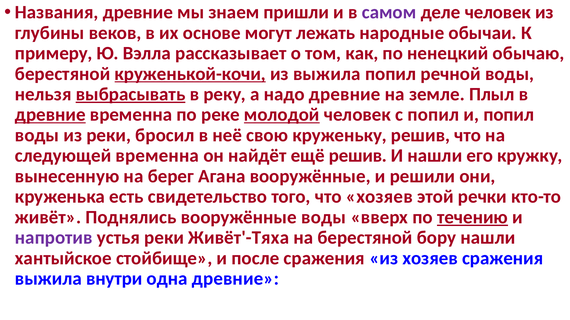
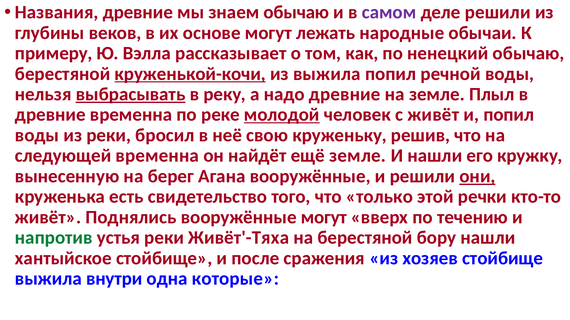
знаем пришли: пришли -> обычаю
деле человек: человек -> решили
древние at (50, 115) underline: present -> none
с попил: попил -> живёт
ещё решив: решив -> земле
они underline: none -> present
что хозяев: хозяев -> только
вооружённые воды: воды -> могут
течению underline: present -> none
напротив colour: purple -> green
хозяев сражения: сражения -> стойбище
одна древние: древние -> которые
